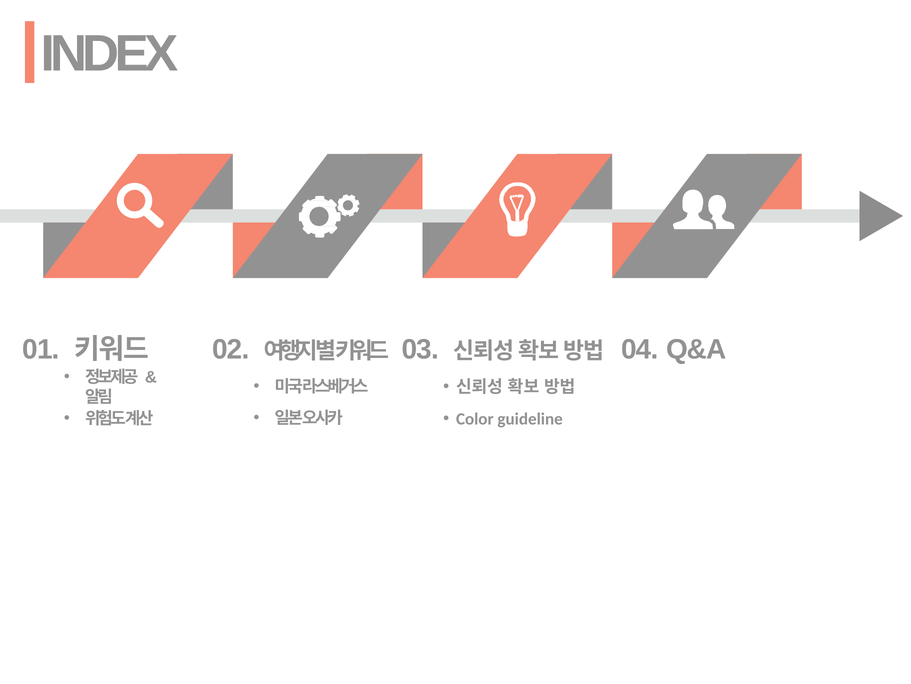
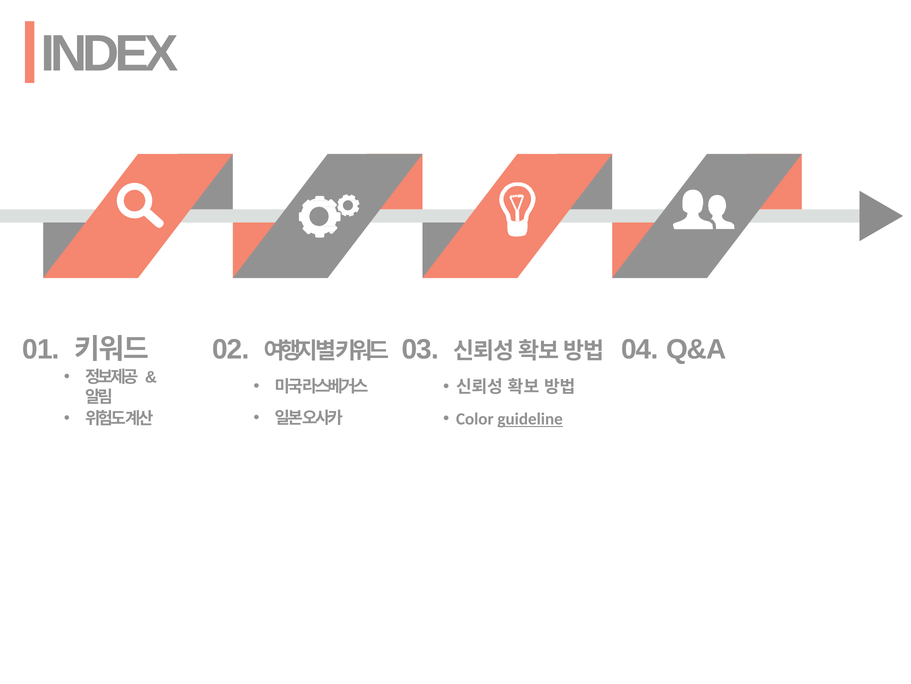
guideline underline: none -> present
